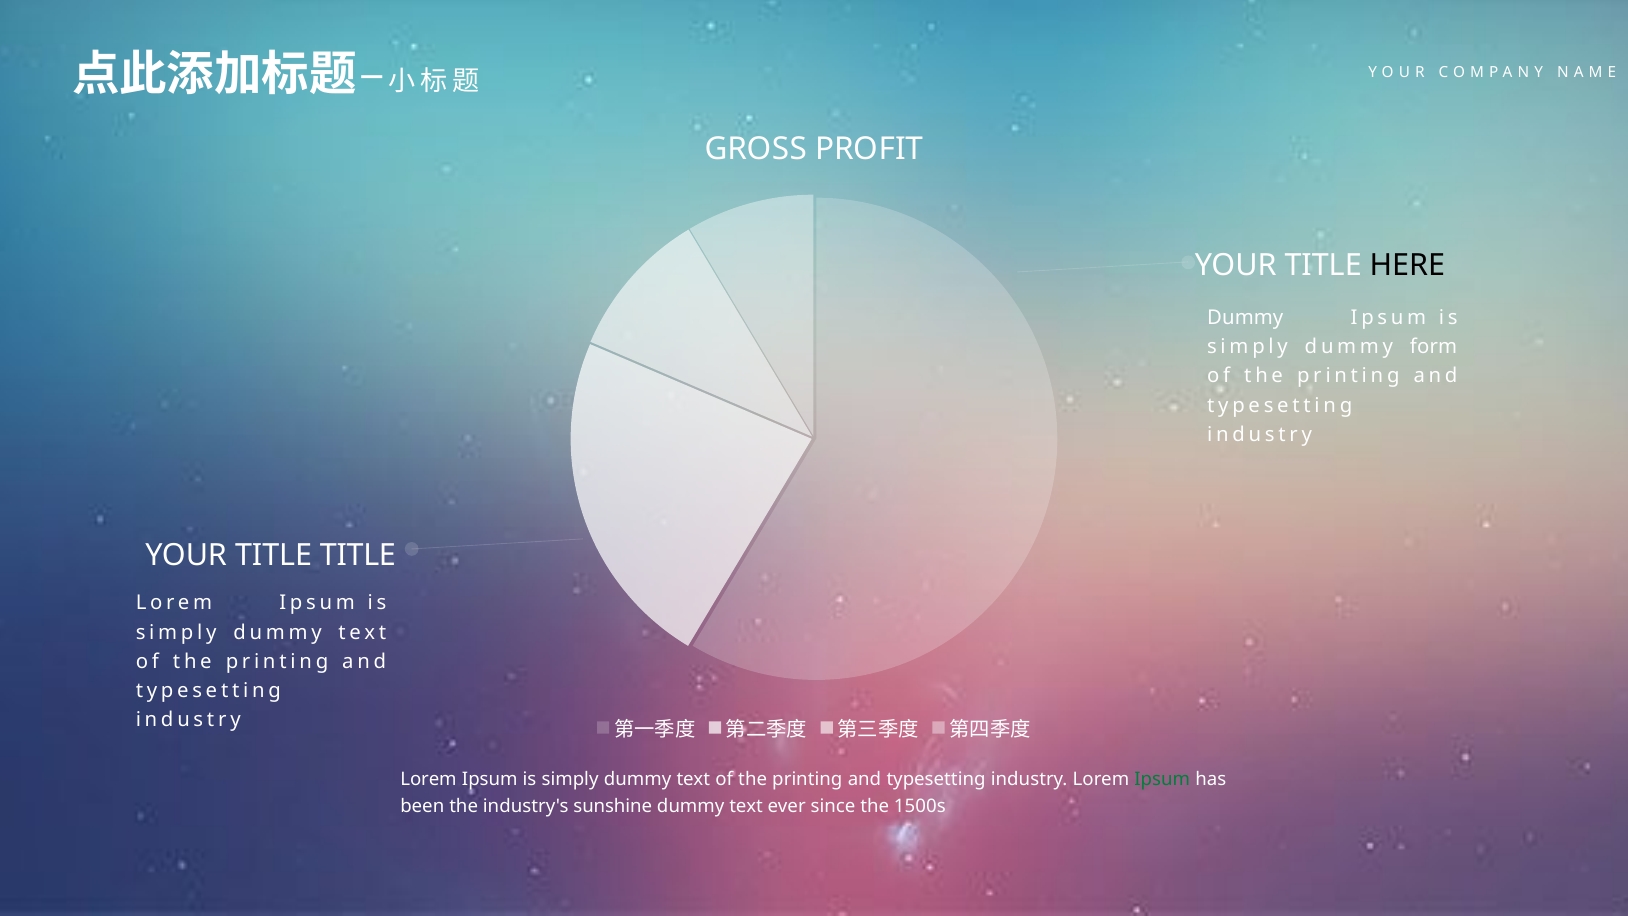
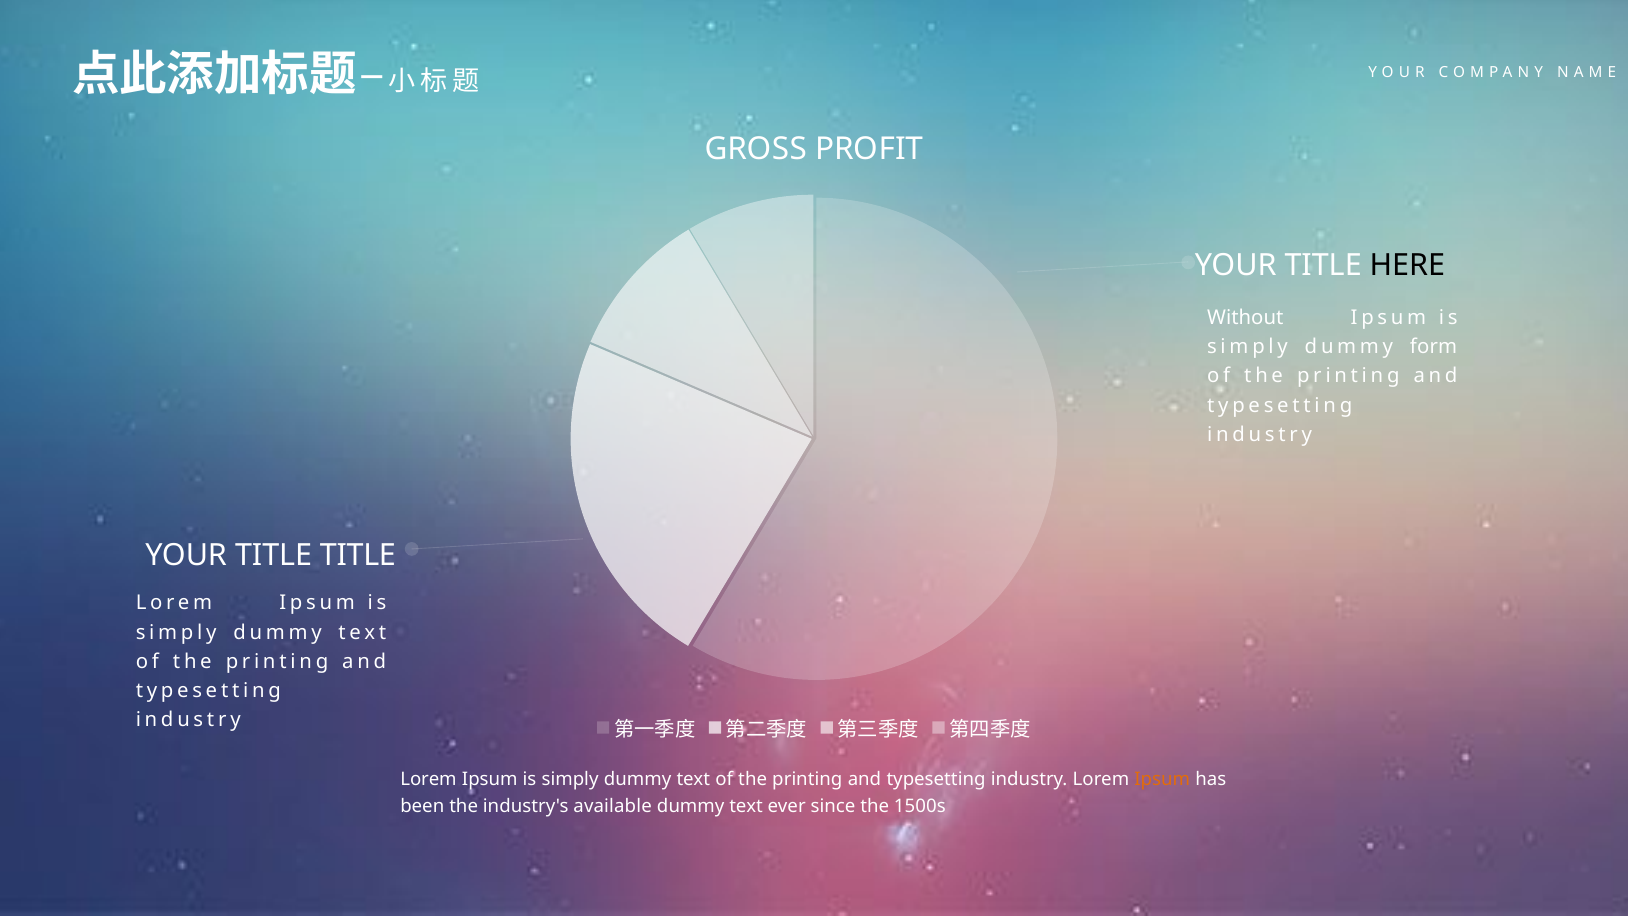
Dummy at (1245, 318): Dummy -> Without
Ipsum at (1162, 779) colour: green -> orange
sunshine: sunshine -> available
